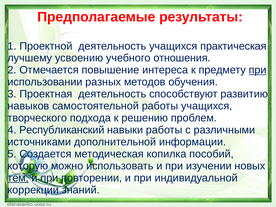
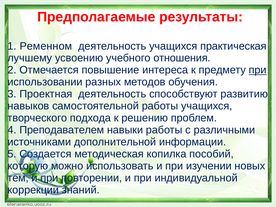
Проектной: Проектной -> Ременном
Республиканский: Республиканский -> Преподавателем
тем underline: present -> none
